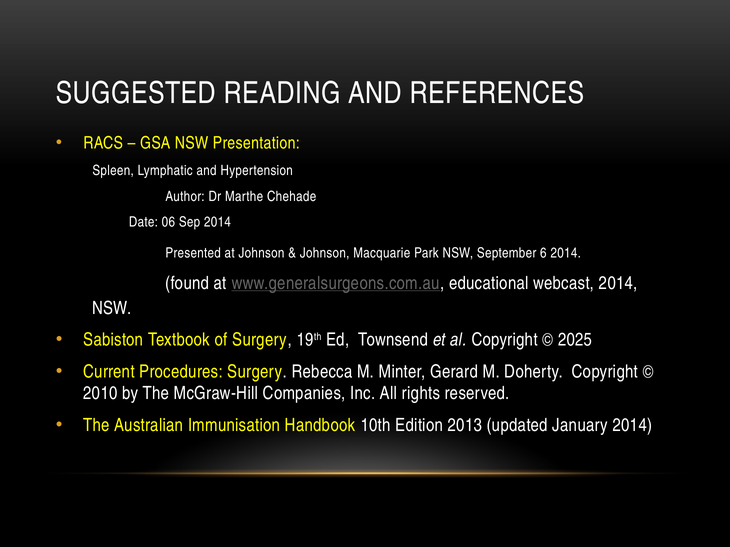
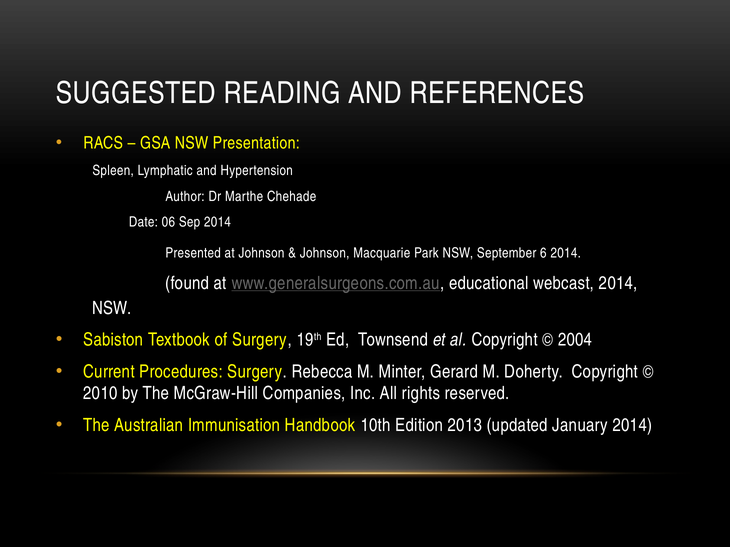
2025: 2025 -> 2004
